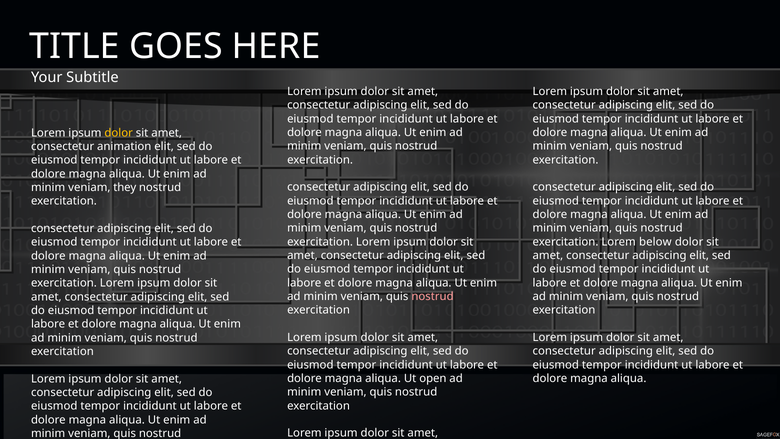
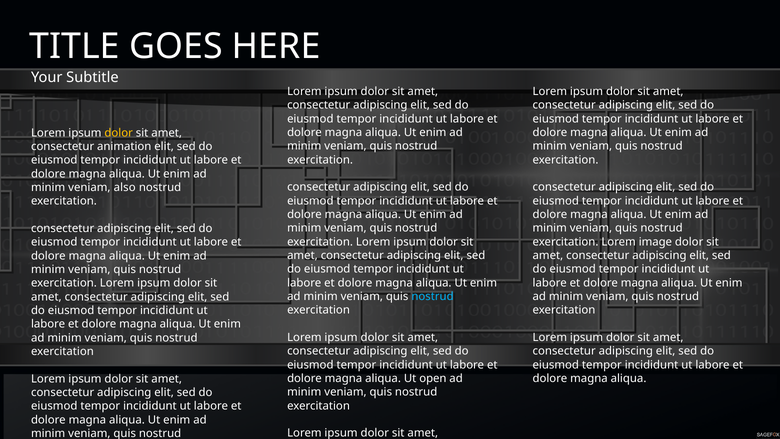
they: they -> also
below: below -> image
nostrud at (433, 296) colour: pink -> light blue
